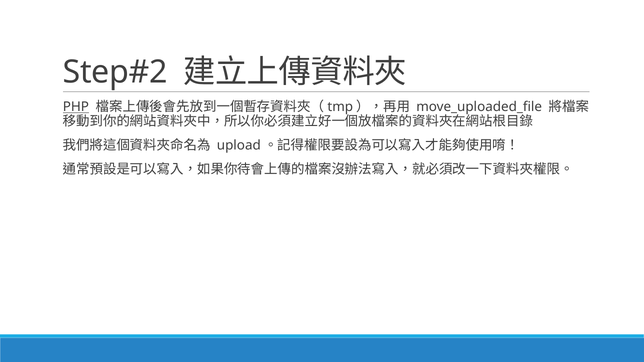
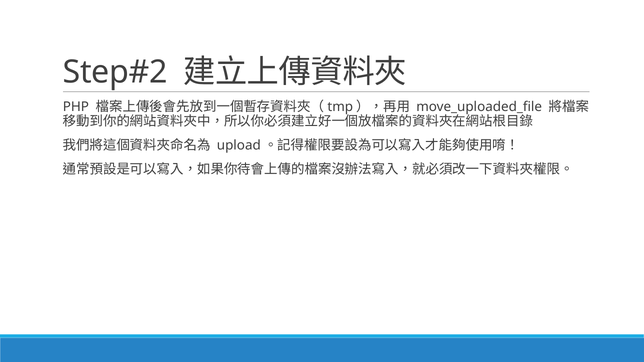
PHP underline: present -> none
